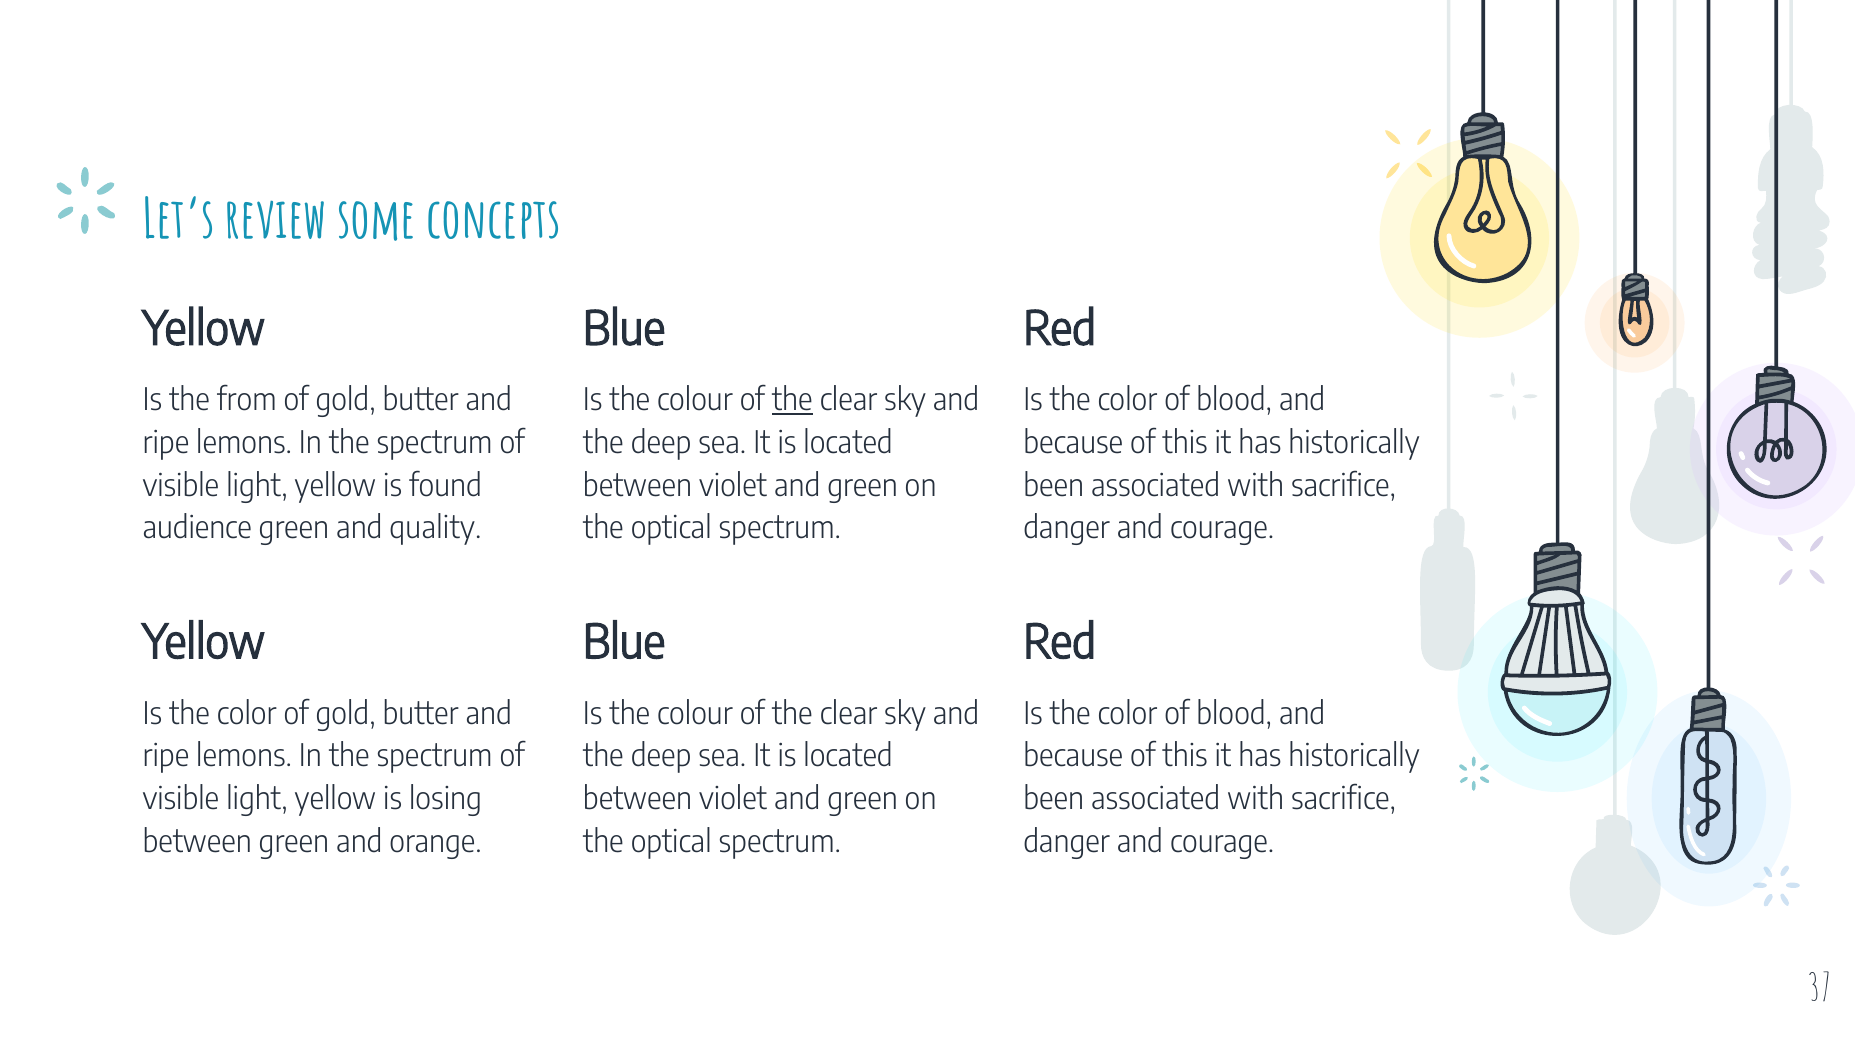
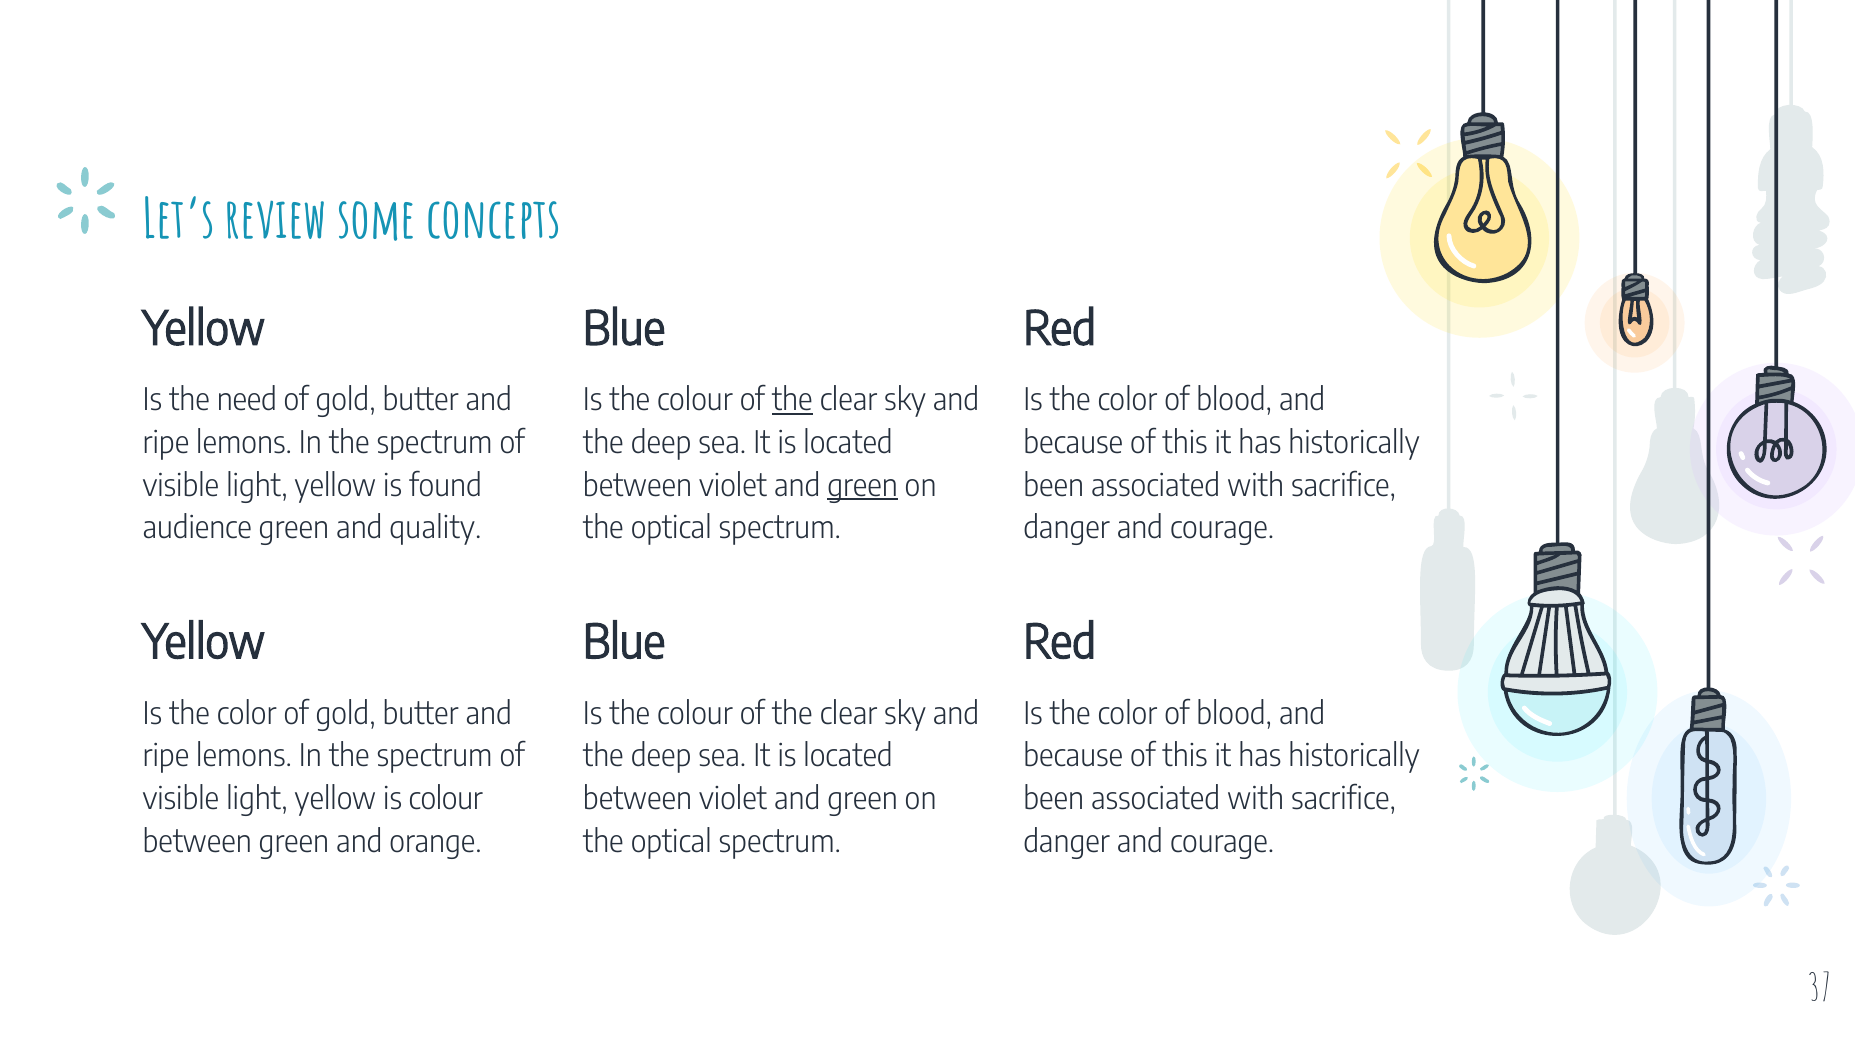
from: from -> need
green at (863, 486) underline: none -> present
is losing: losing -> colour
